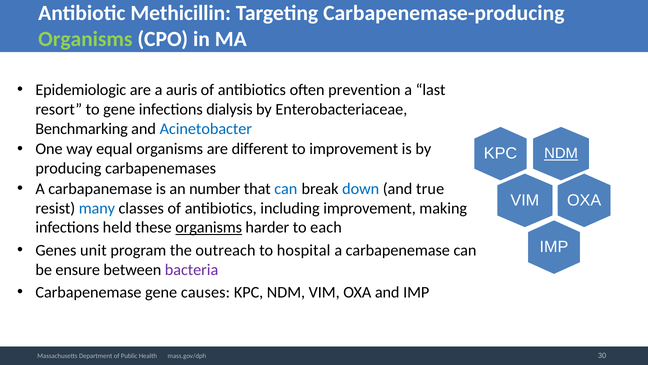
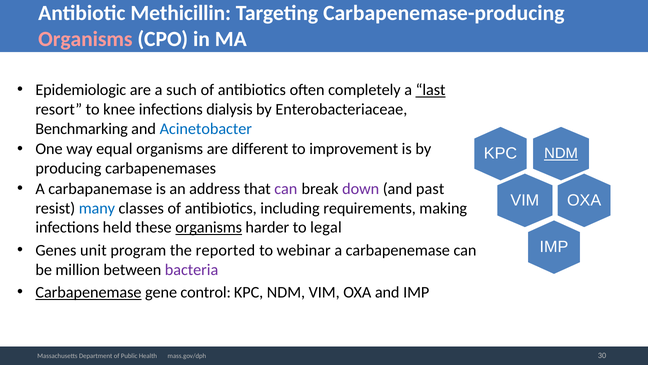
Organisms at (85, 39) colour: light green -> pink
auris: auris -> such
prevention: prevention -> completely
last underline: none -> present
to gene: gene -> knee
number: number -> address
can at (286, 188) colour: blue -> purple
down colour: blue -> purple
true: true -> past
including improvement: improvement -> requirements
each: each -> legal
outreach: outreach -> reported
hospital: hospital -> webinar
ensure: ensure -> million
Carbapenemase at (88, 292) underline: none -> present
causes: causes -> control
